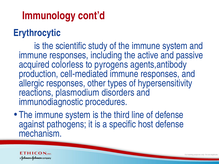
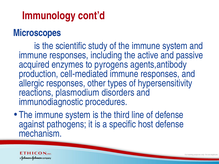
Erythrocytic: Erythrocytic -> Microscopes
colorless: colorless -> enzymes
